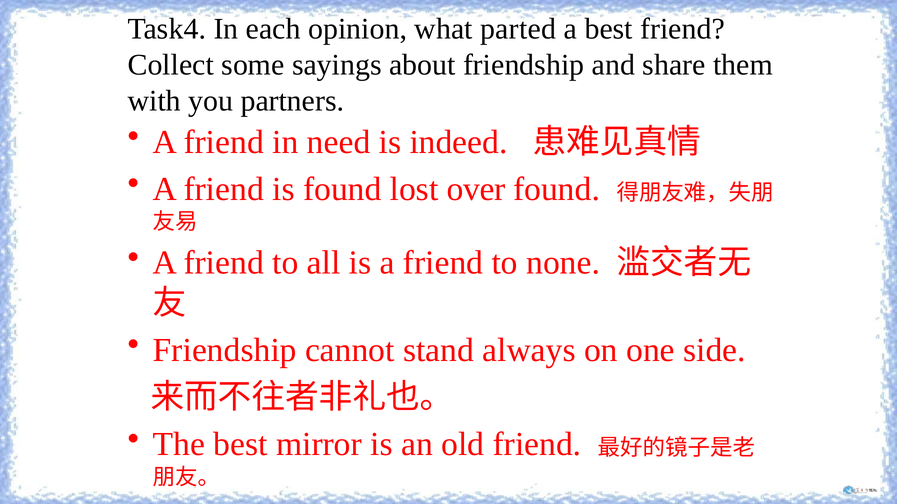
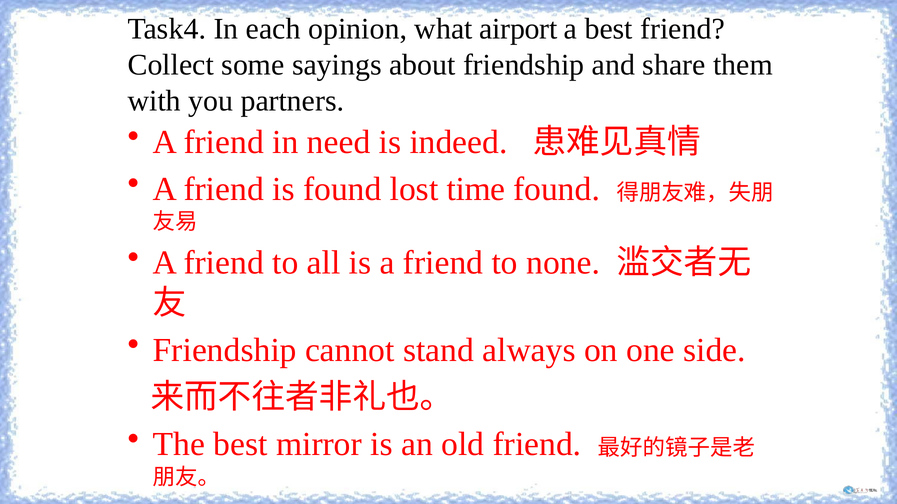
parted: parted -> airport
over: over -> time
